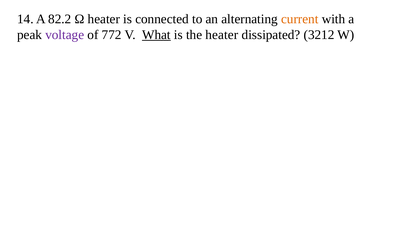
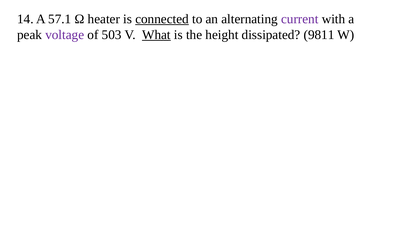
82.2: 82.2 -> 57.1
connected underline: none -> present
current colour: orange -> purple
772: 772 -> 503
the heater: heater -> height
3212: 3212 -> 9811
